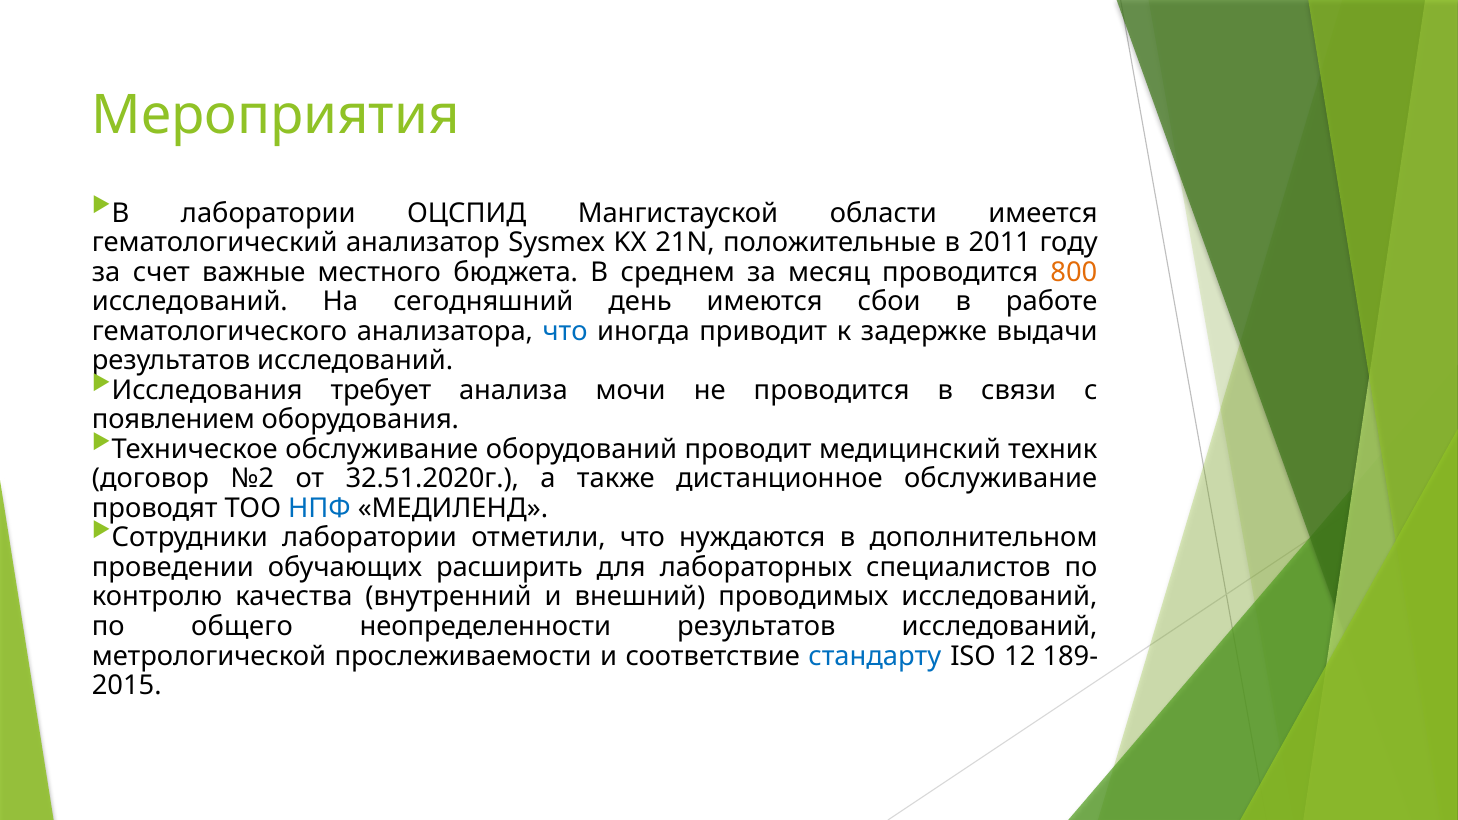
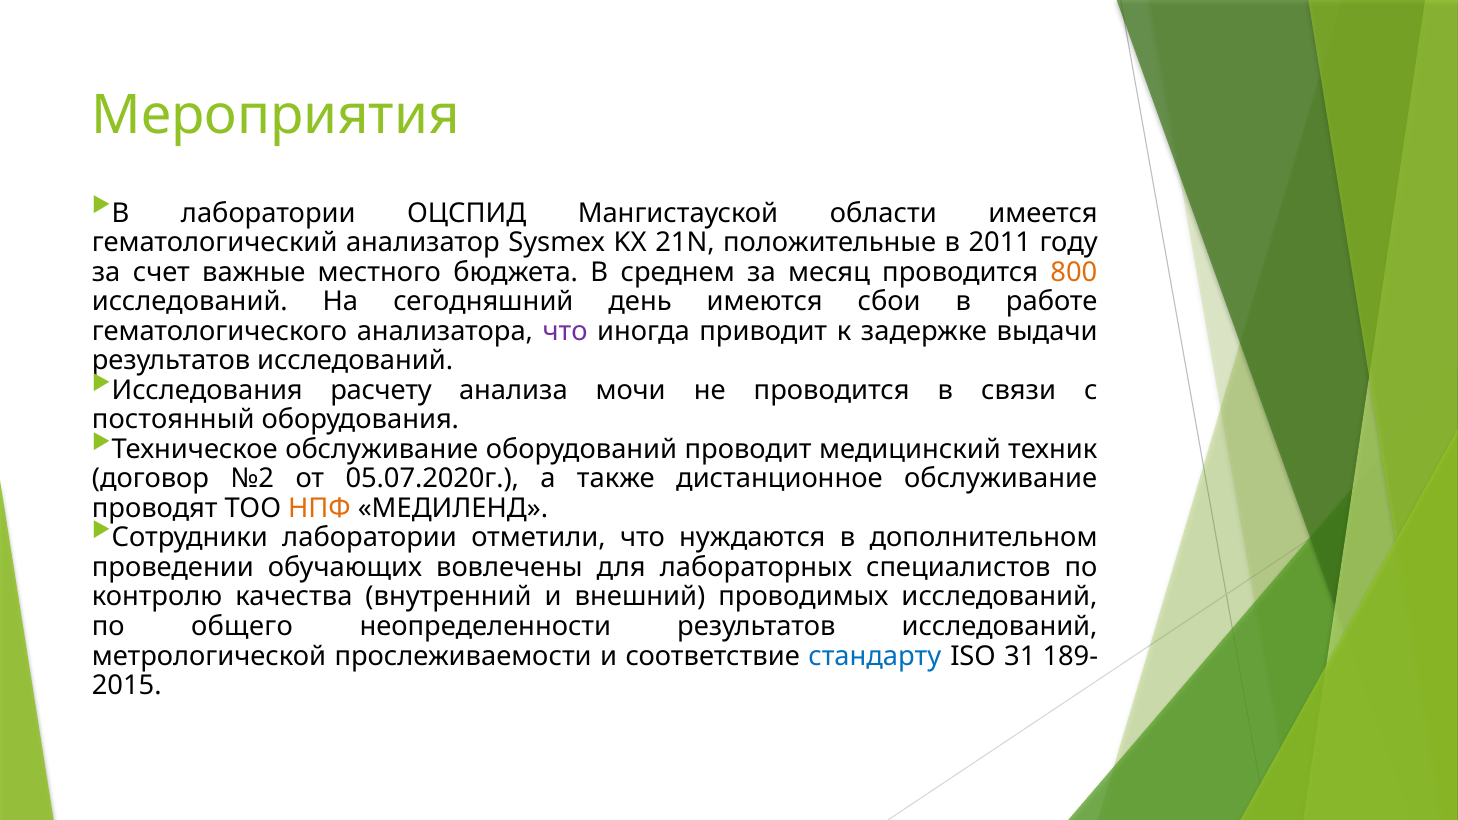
что at (565, 331) colour: blue -> purple
требует: требует -> расчету
появлением: появлением -> постоянный
32.51.2020г: 32.51.2020г -> 05.07.2020г
НПФ colour: blue -> orange
расширить: расширить -> вовлечены
12: 12 -> 31
